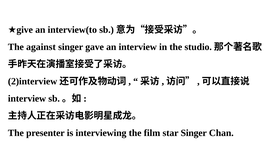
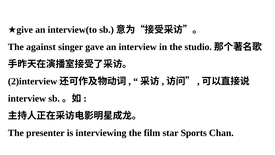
star Singer: Singer -> Sports
